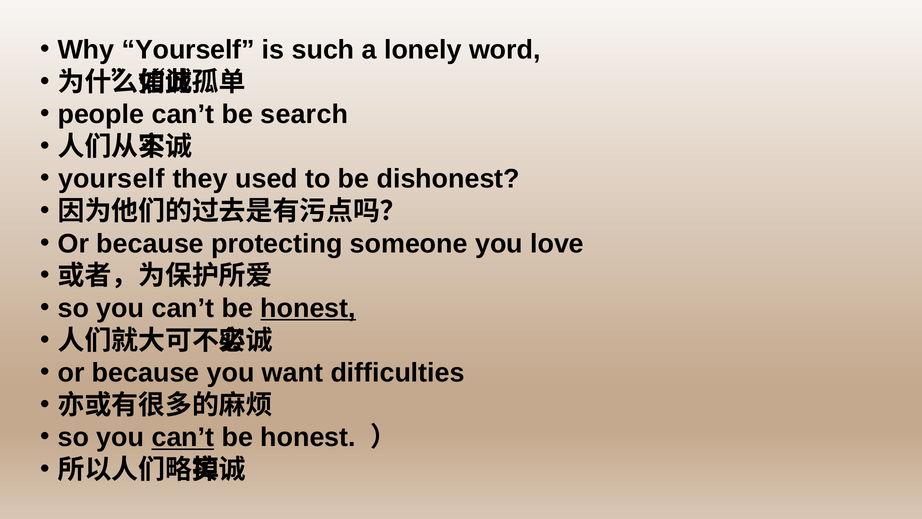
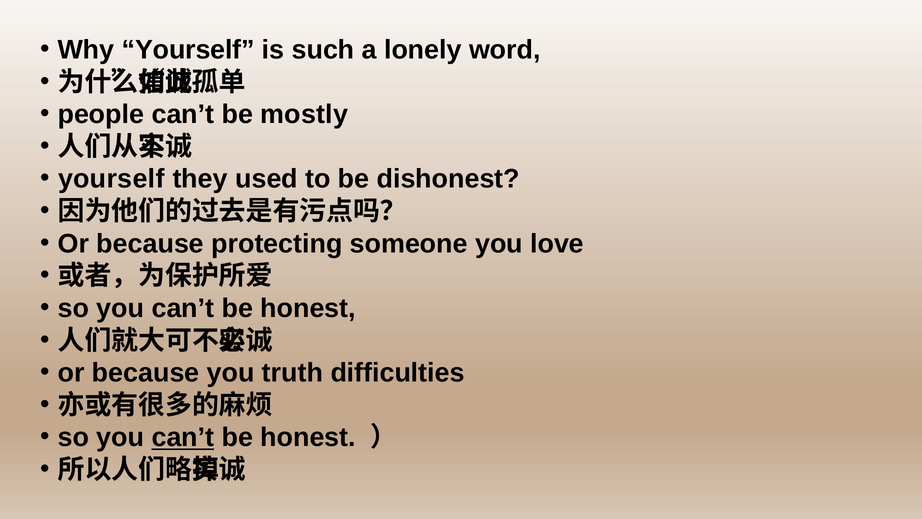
search: search -> mostly
honest at (308, 308) underline: present -> none
want: want -> truth
